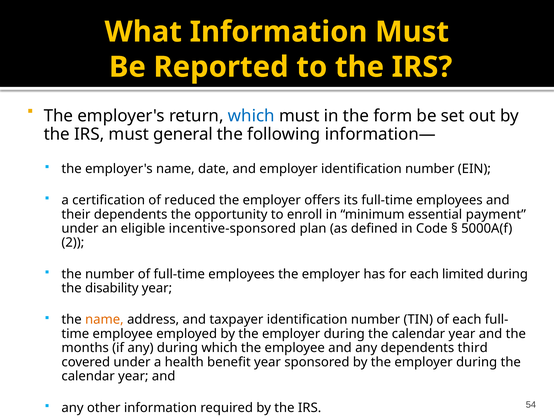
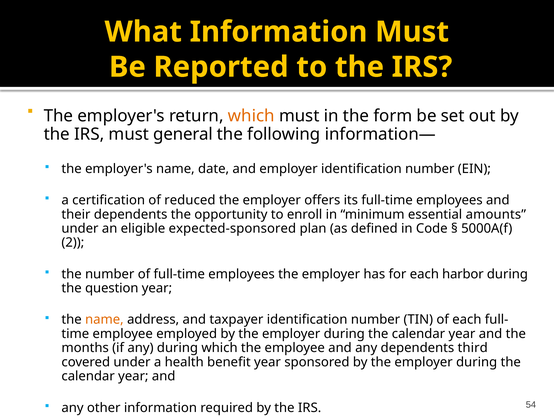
which at (251, 116) colour: blue -> orange
payment: payment -> amounts
incentive-sponsored: incentive-sponsored -> expected-sponsored
limited: limited -> harbor
disability: disability -> question
